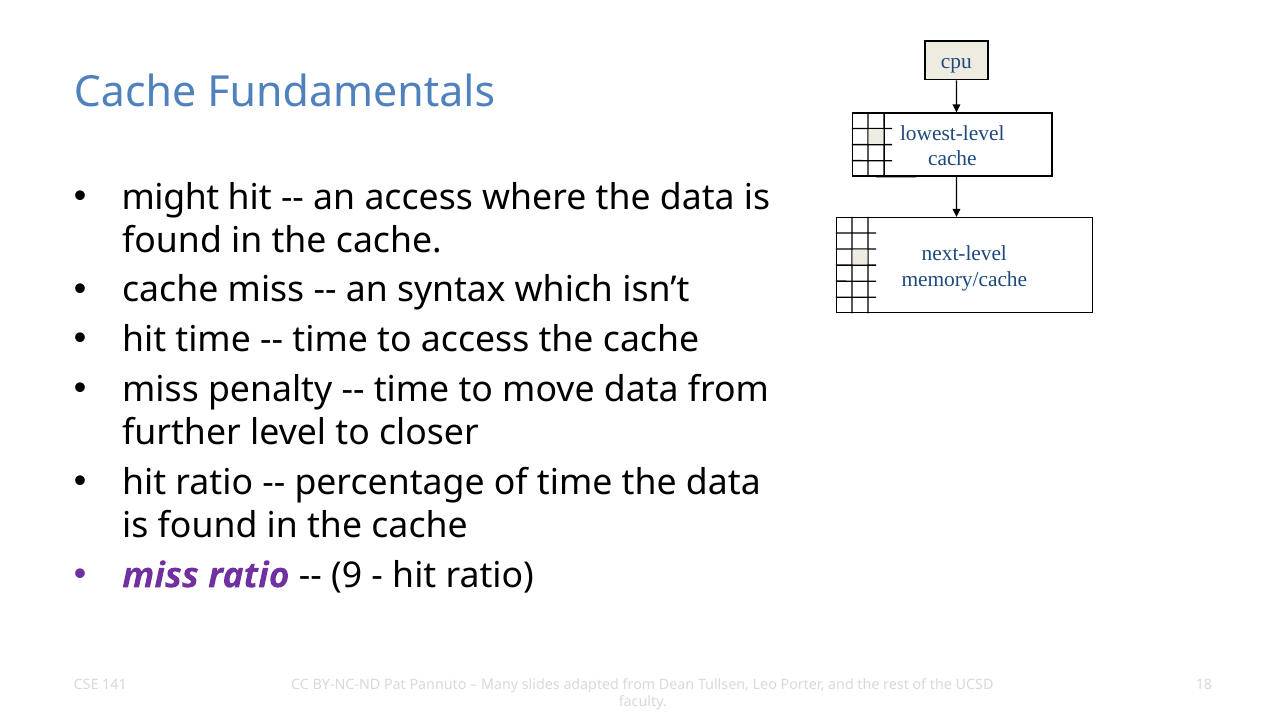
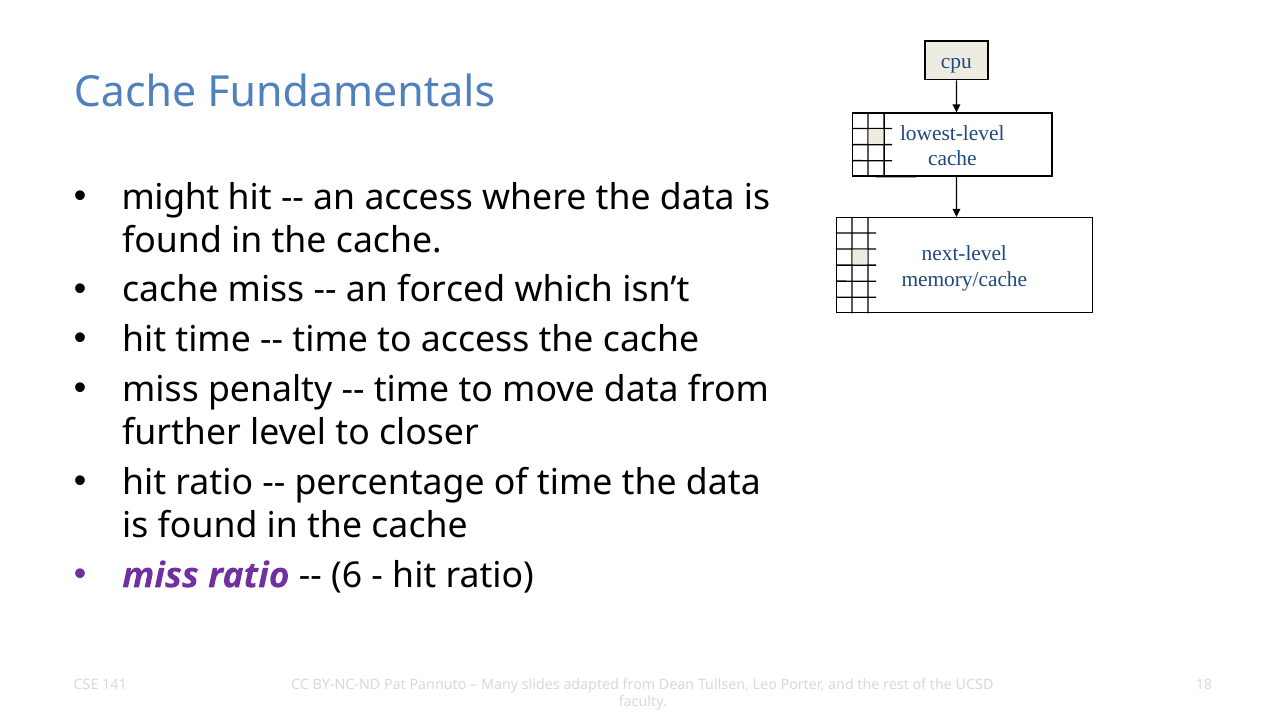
syntax: syntax -> forced
9: 9 -> 6
